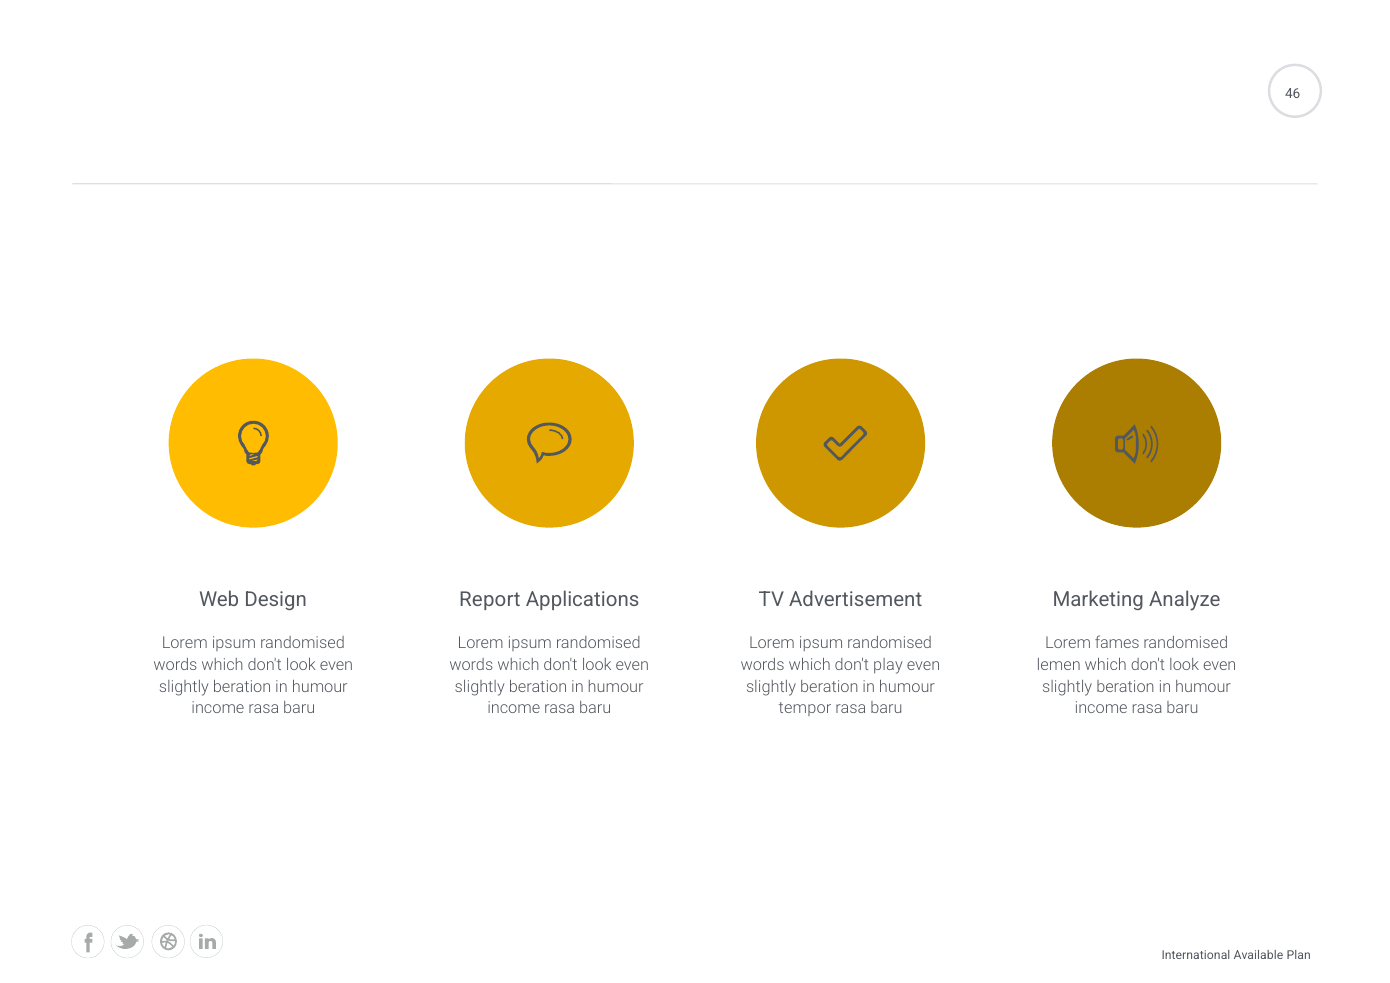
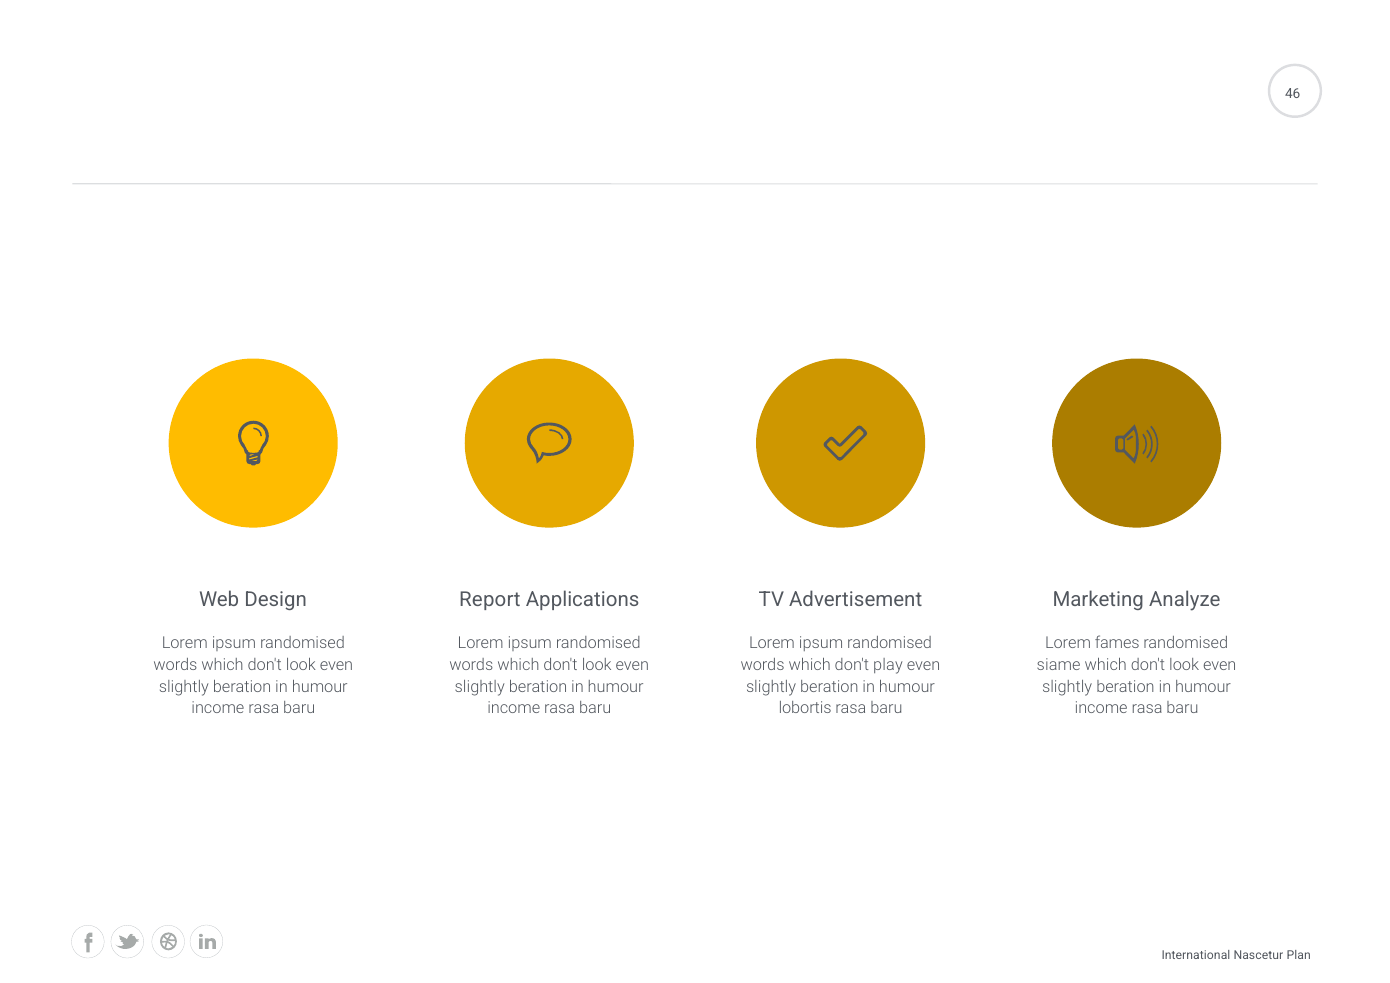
lemen: lemen -> siame
tempor: tempor -> lobortis
Available: Available -> Nascetur
